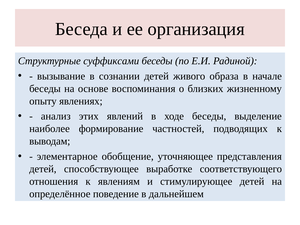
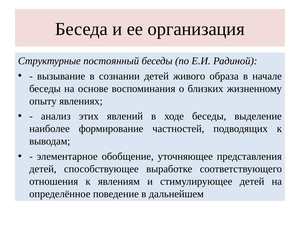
суффиксами: суффиксами -> постоянный
